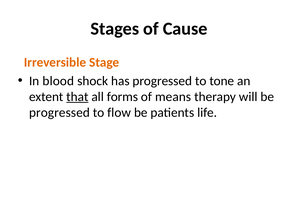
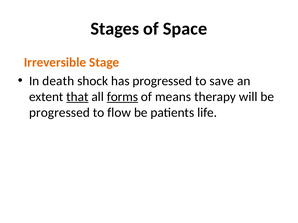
Cause: Cause -> Space
blood: blood -> death
tone: tone -> save
forms underline: none -> present
